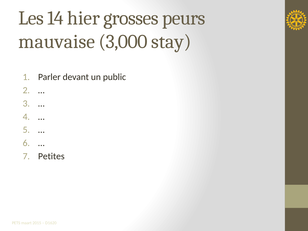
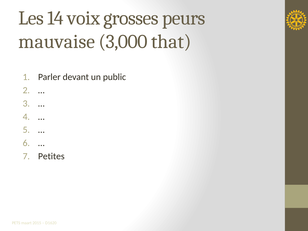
hier: hier -> voix
stay: stay -> that
